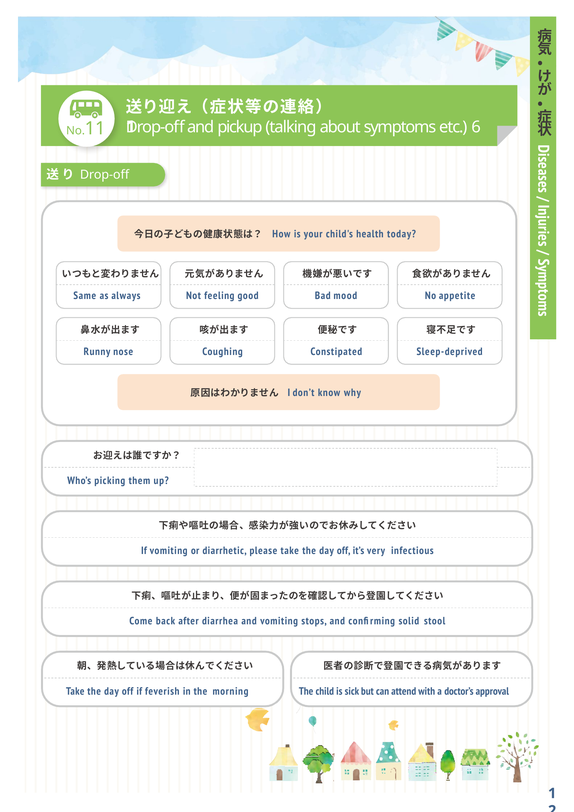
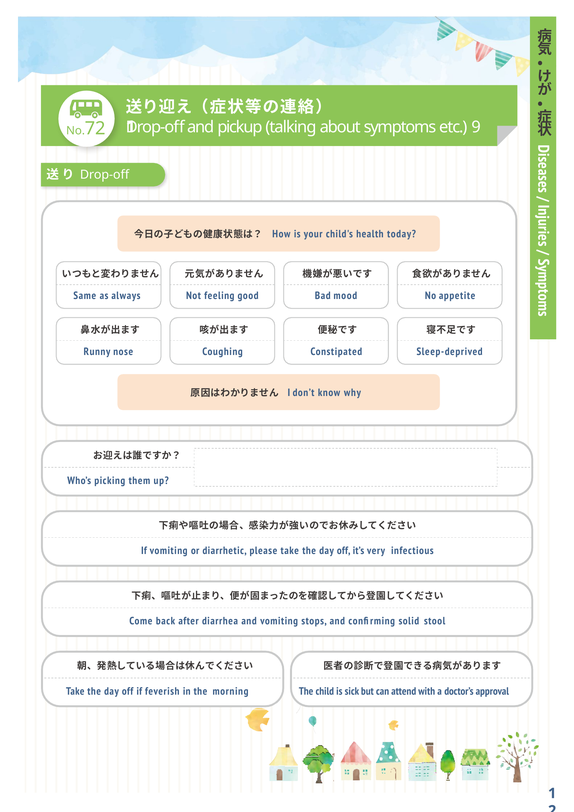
6: 6 -> 9
11: 11 -> 72
